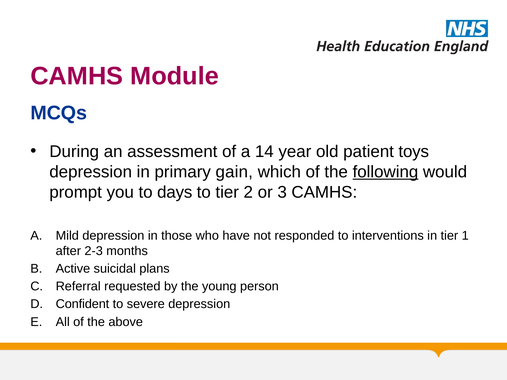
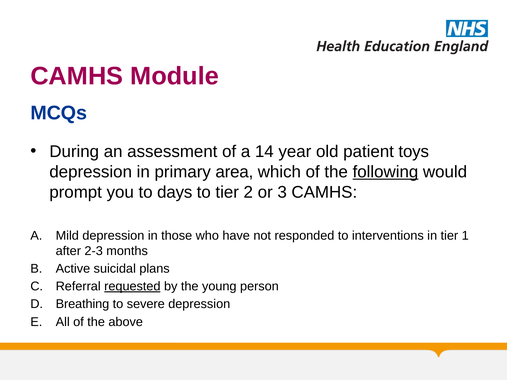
gain: gain -> area
requested underline: none -> present
Confident: Confident -> Breathing
